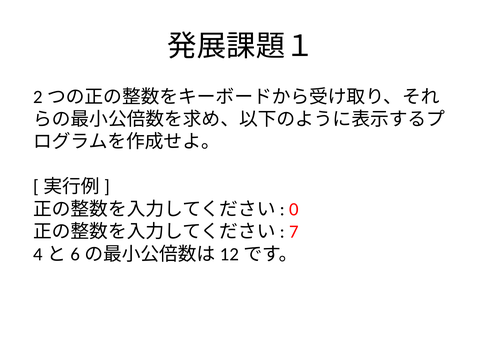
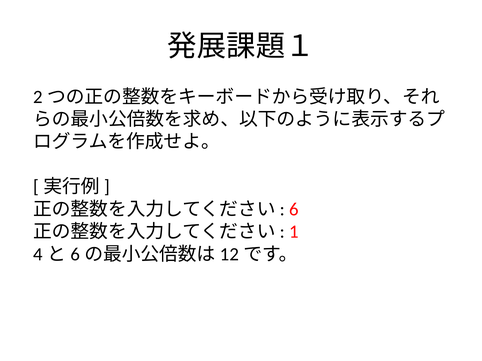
0: 0 -> 6
7: 7 -> 1
